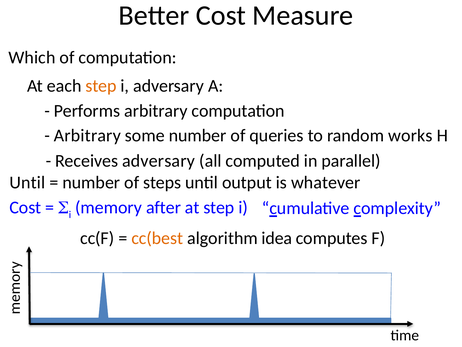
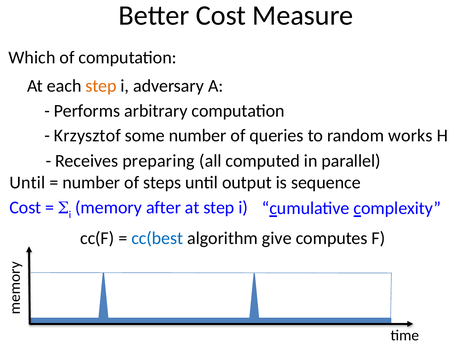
Arbitrary at (87, 135): Arbitrary -> Krzysztof
Receives adversary: adversary -> preparing
whatever: whatever -> sequence
cc(best colour: orange -> blue
idea: idea -> give
